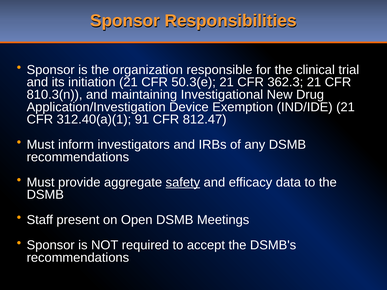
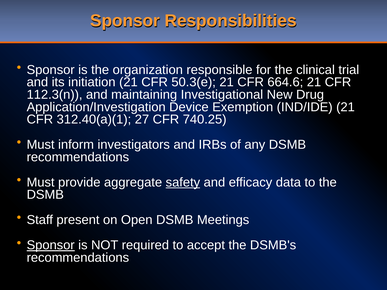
362.3: 362.3 -> 664.6
810.3(n: 810.3(n -> 112.3(n
91: 91 -> 27
812.47: 812.47 -> 740.25
Sponsor at (51, 245) underline: none -> present
